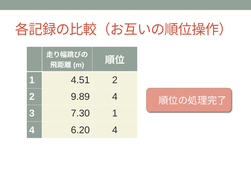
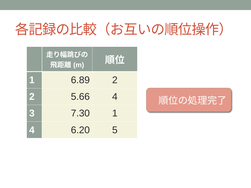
4.51: 4.51 -> 6.89
9.89: 9.89 -> 5.66
6.20 4: 4 -> 5
